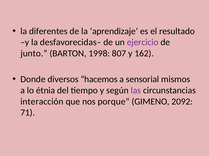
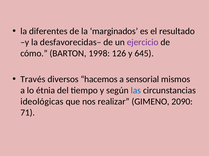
aprendizaje: aprendizaje -> marginados
junto: junto -> cómo
807: 807 -> 126
162: 162 -> 645
Donde: Donde -> Través
las colour: purple -> blue
interacción: interacción -> ideológicas
porque: porque -> realizar
2092: 2092 -> 2090
